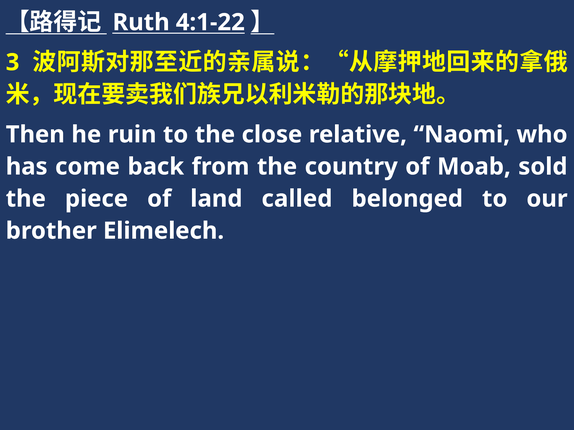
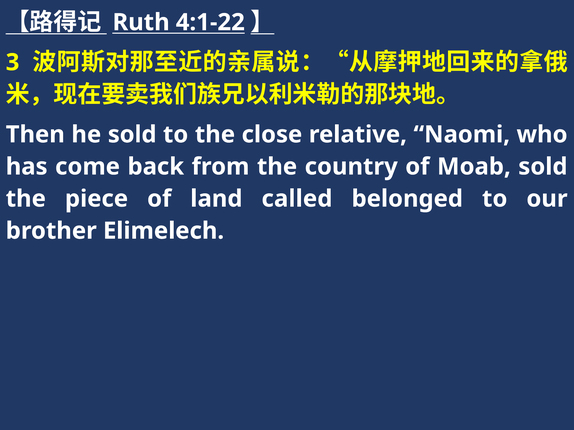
he ruin: ruin -> sold
